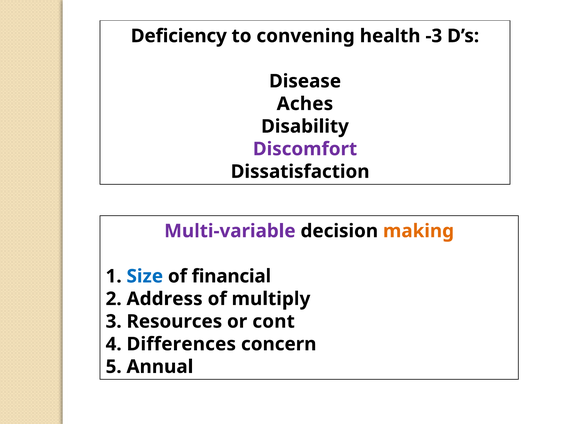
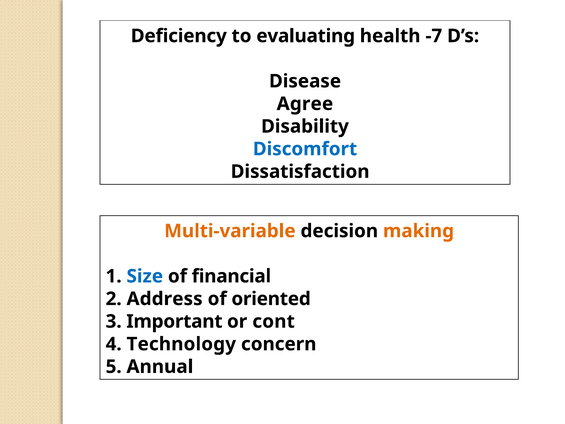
convening: convening -> evaluating
-3: -3 -> -7
Aches: Aches -> Agree
Discomfort colour: purple -> blue
Multi-variable colour: purple -> orange
multiply: multiply -> oriented
Resources: Resources -> Important
Differences: Differences -> Technology
